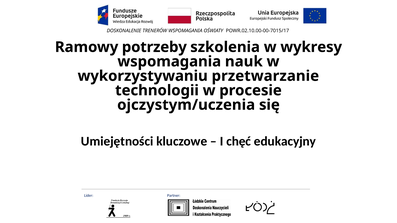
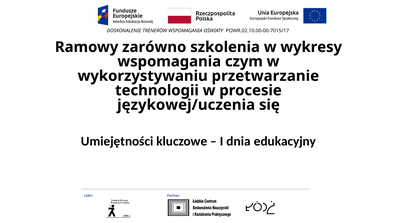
potrzeby: potrzeby -> zarówno
nauk: nauk -> czym
ojczystym/uczenia: ojczystym/uczenia -> językowej/uczenia
chęć: chęć -> dnia
